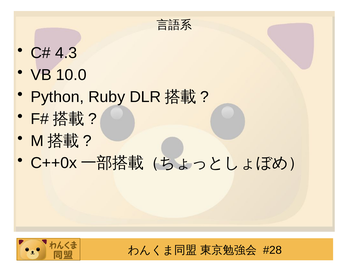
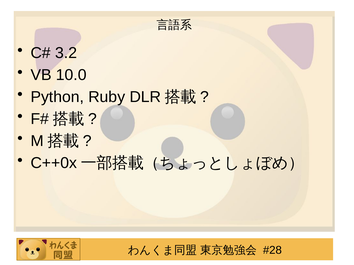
4.3: 4.3 -> 3.2
